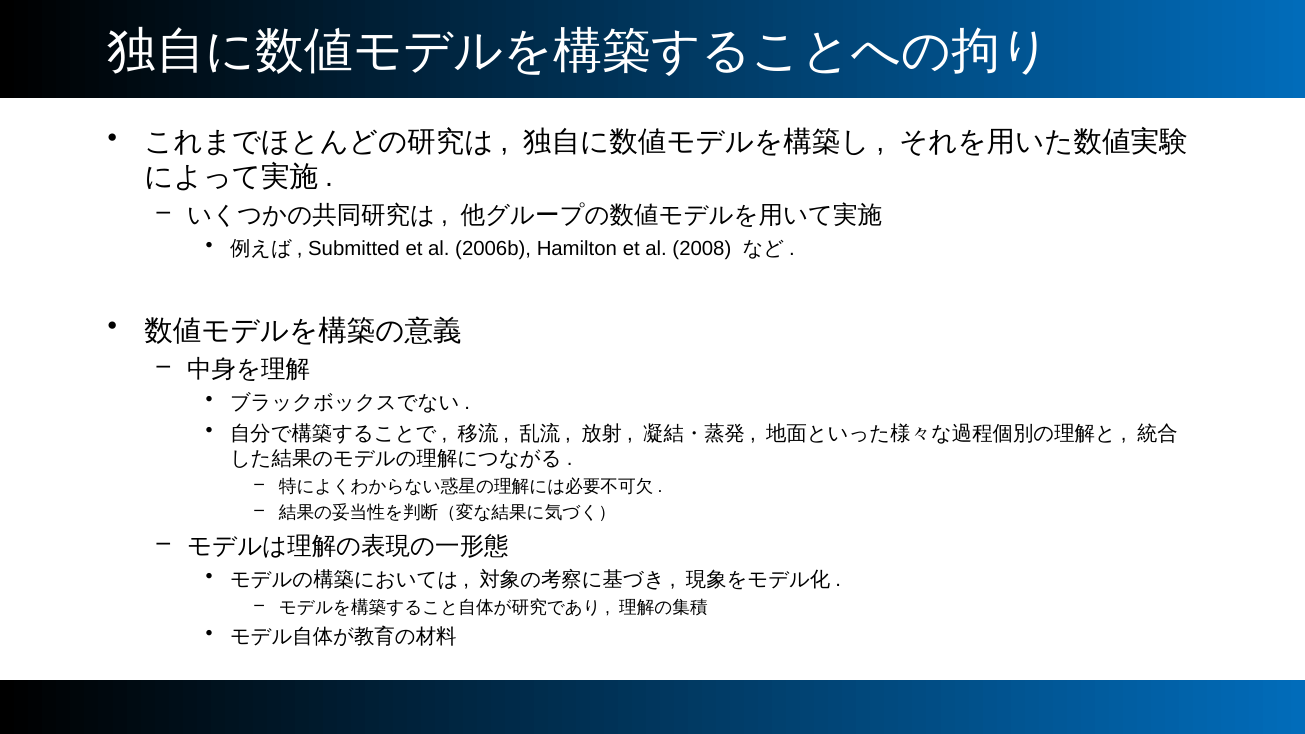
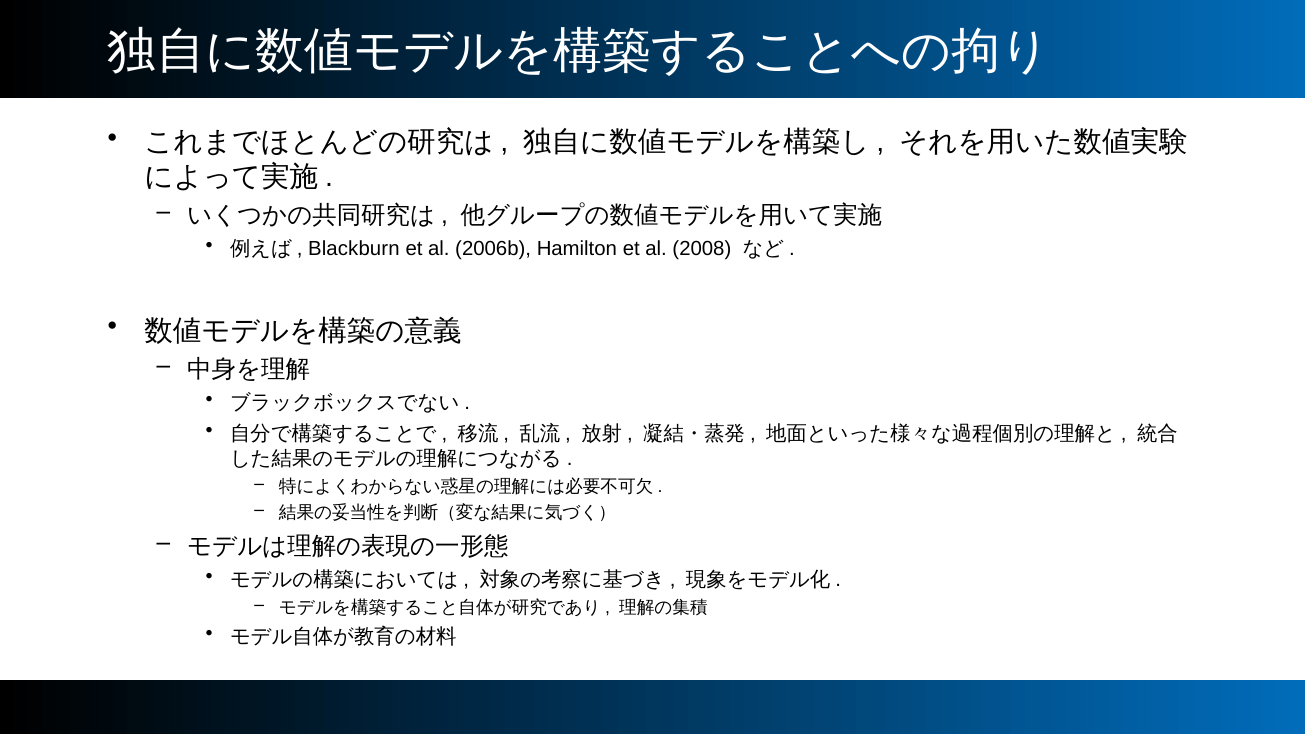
Submitted: Submitted -> Blackburn
